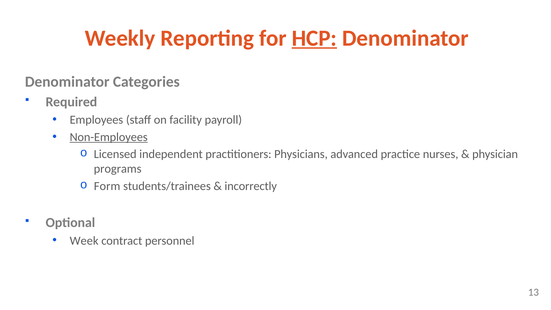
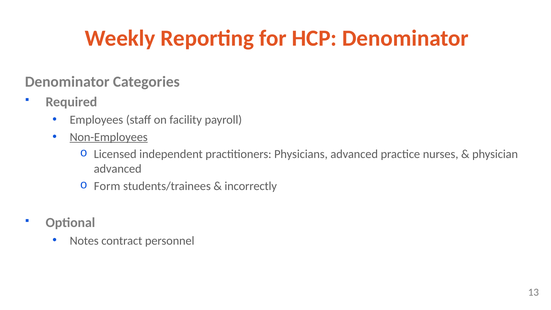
HCP underline: present -> none
programs at (118, 169): programs -> advanced
Week: Week -> Notes
